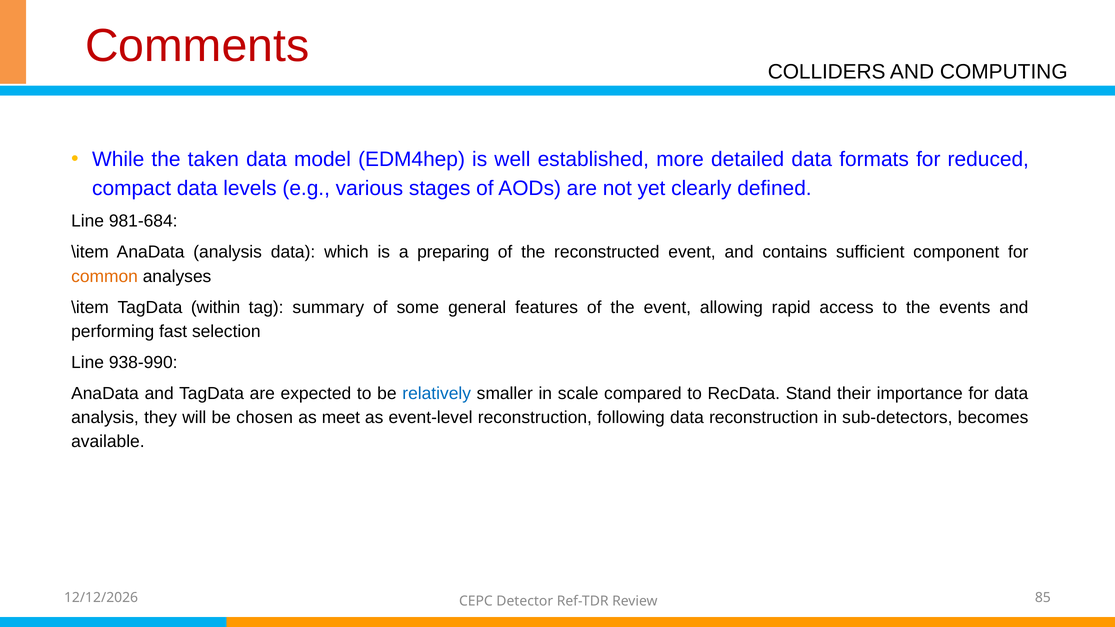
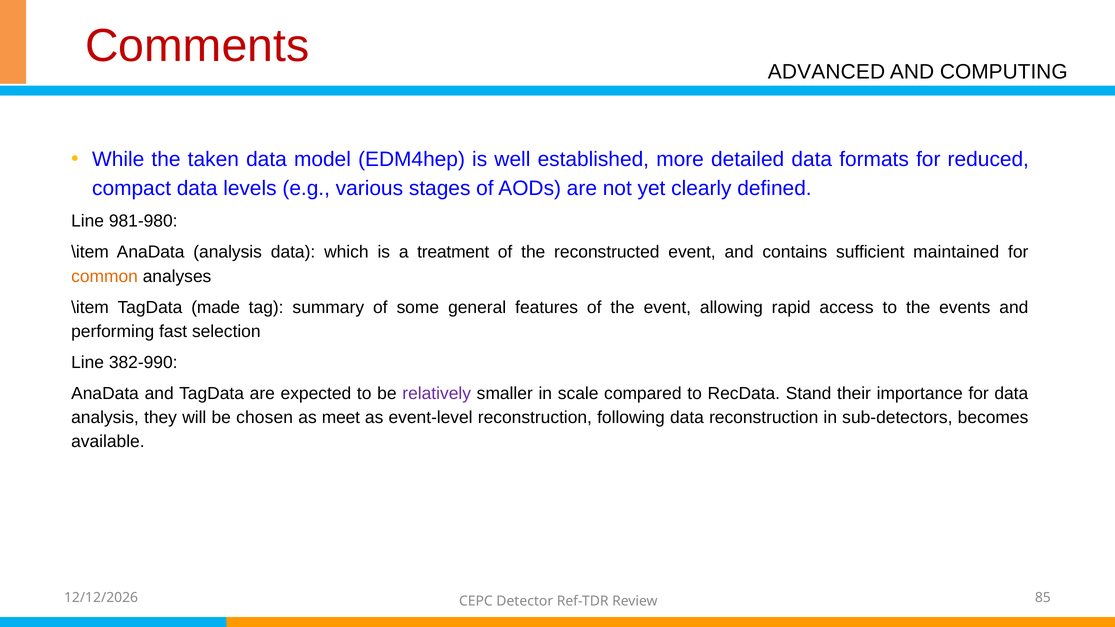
COLLIDERS: COLLIDERS -> ADVANCED
981-684: 981-684 -> 981-980
preparing: preparing -> treatment
component: component -> maintained
within: within -> made
938-990: 938-990 -> 382-990
relatively colour: blue -> purple
